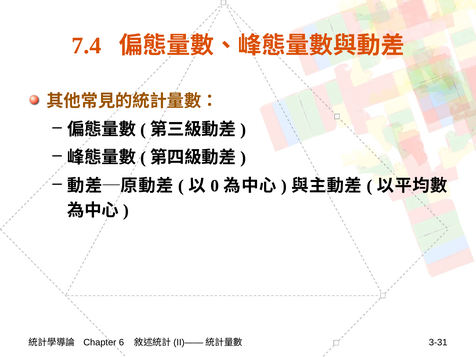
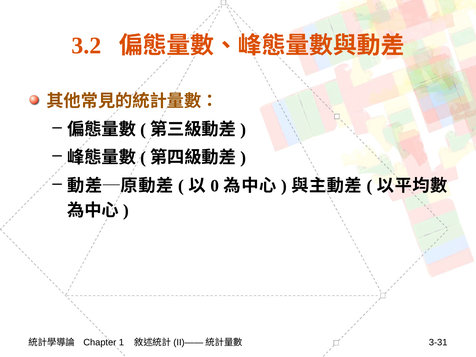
7.4: 7.4 -> 3.2
6: 6 -> 1
